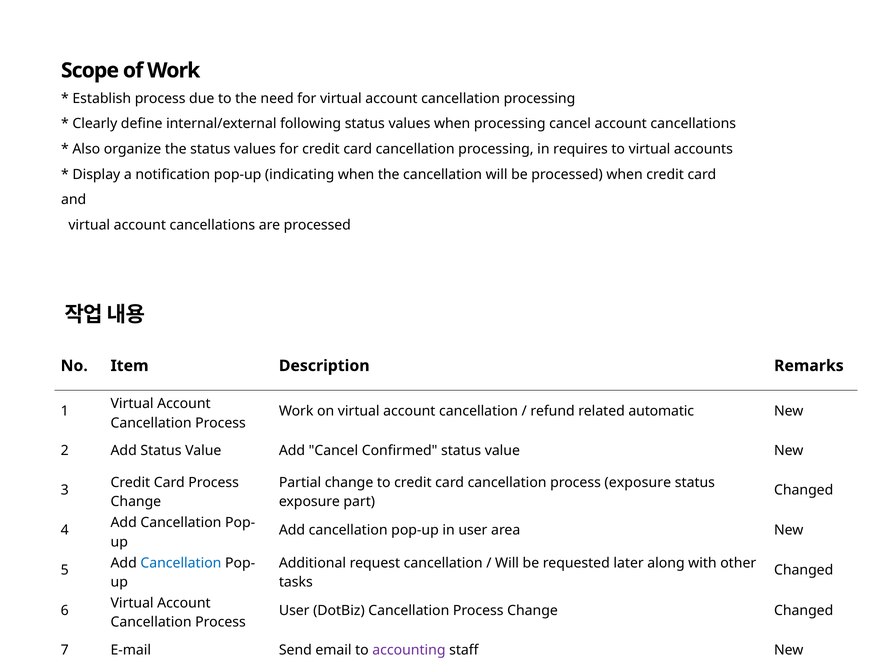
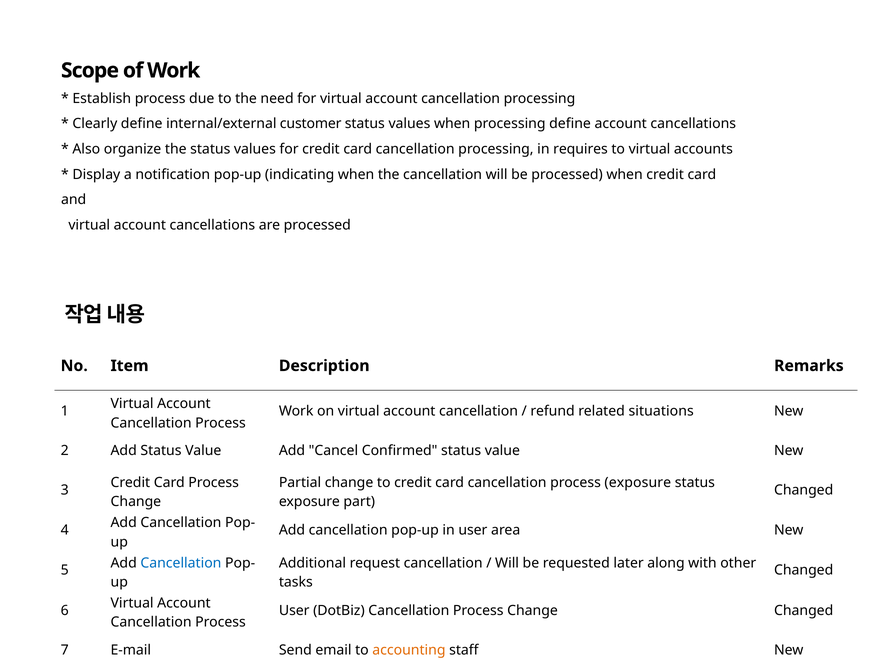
following: following -> customer
processing cancel: cancel -> define
automatic: automatic -> situations
accounting colour: purple -> orange
